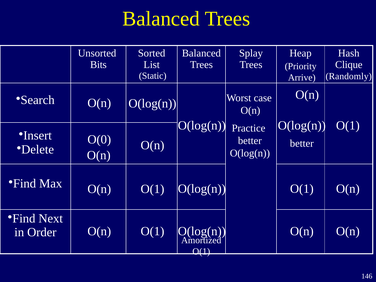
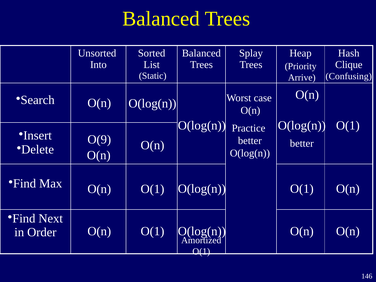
Bits: Bits -> Into
Randomly: Randomly -> Confusing
O(0: O(0 -> O(9
